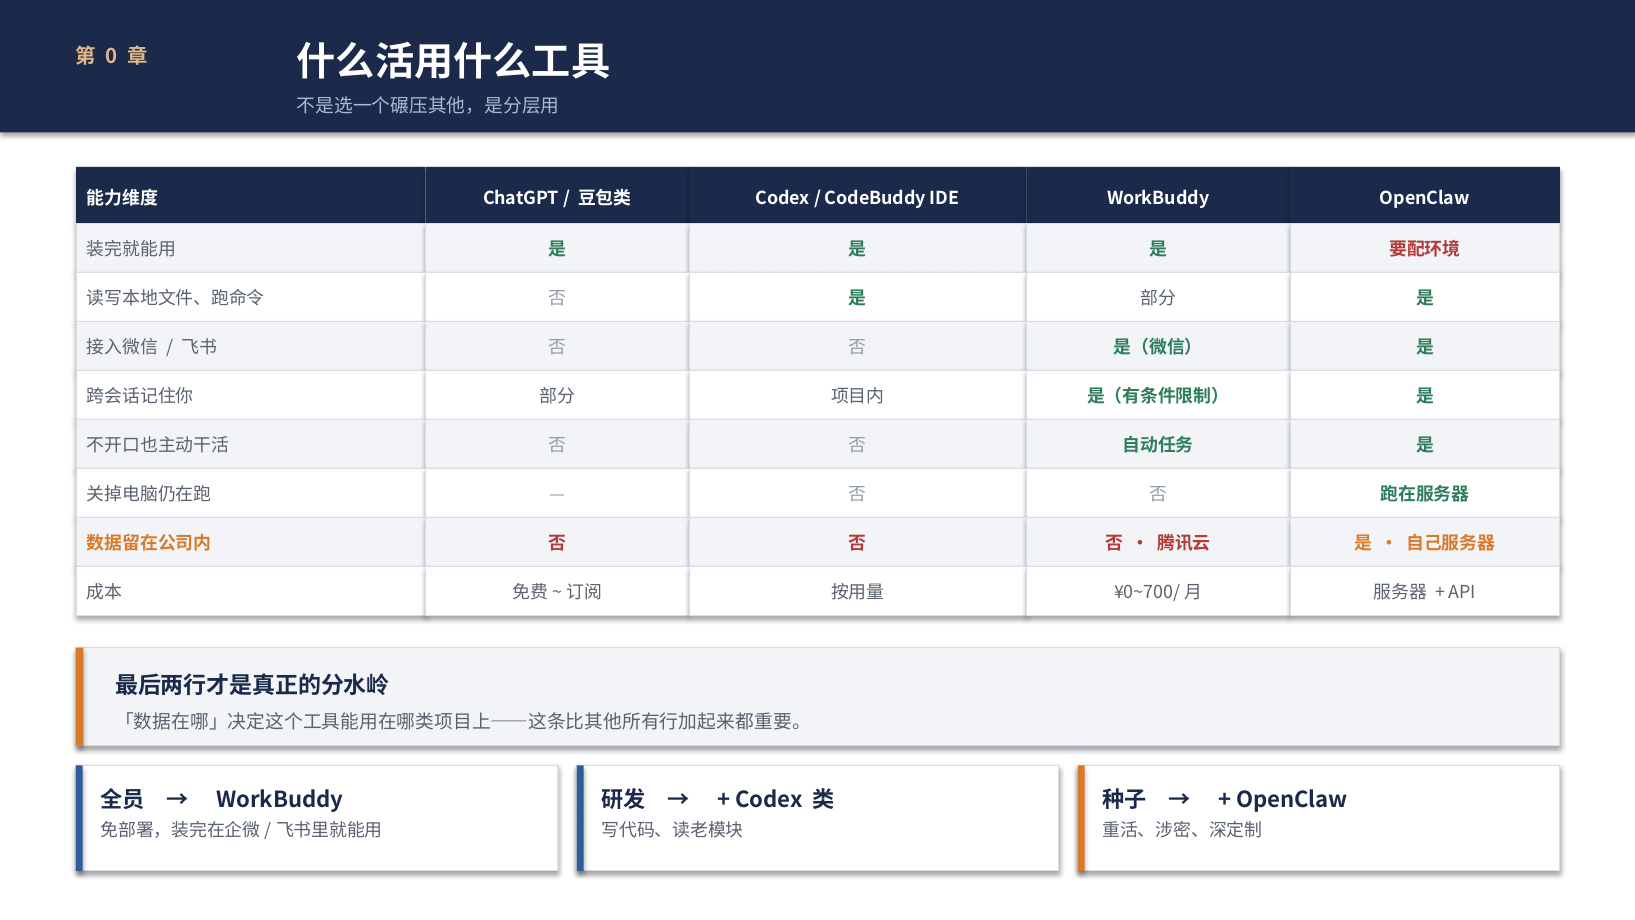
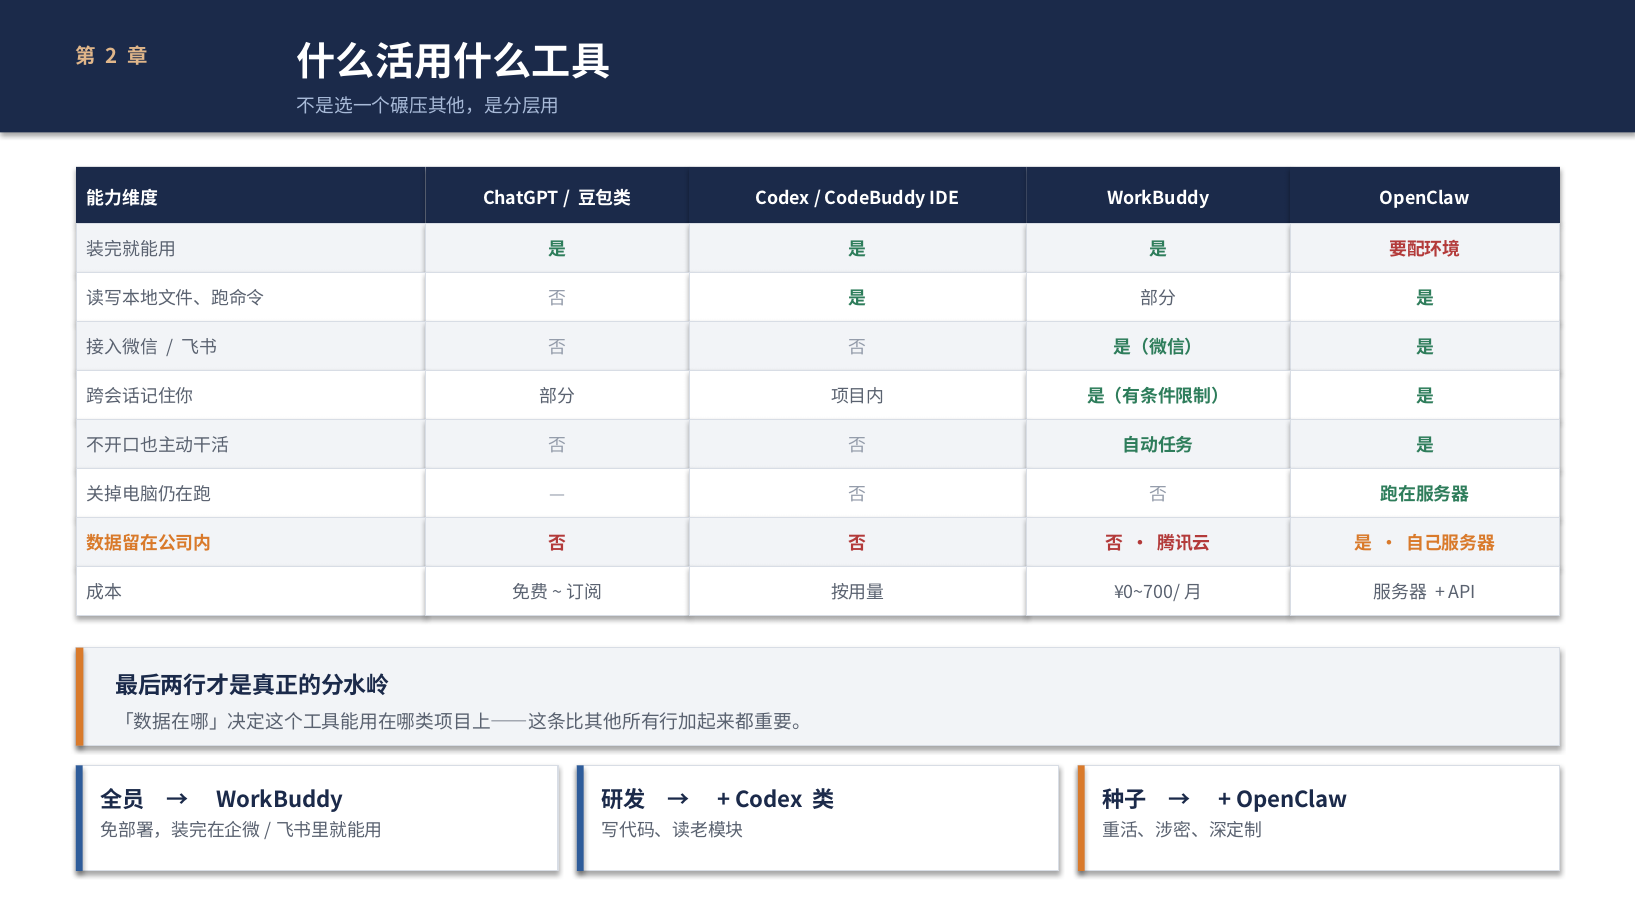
0: 0 -> 2
